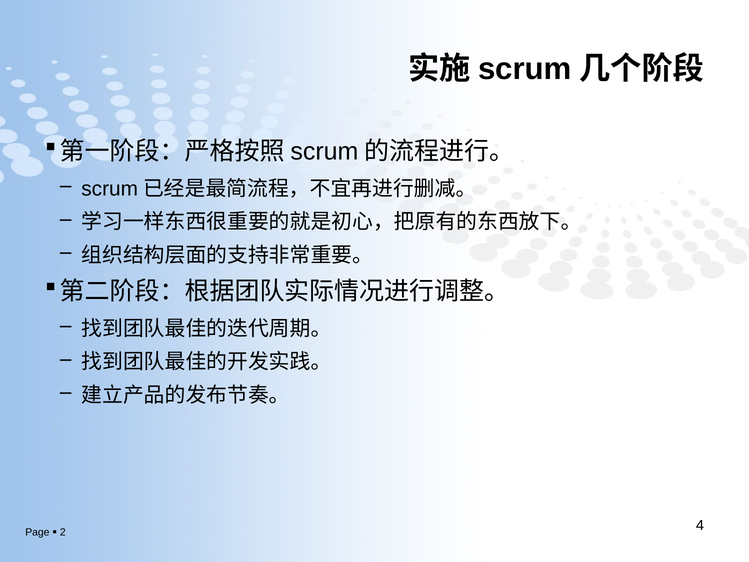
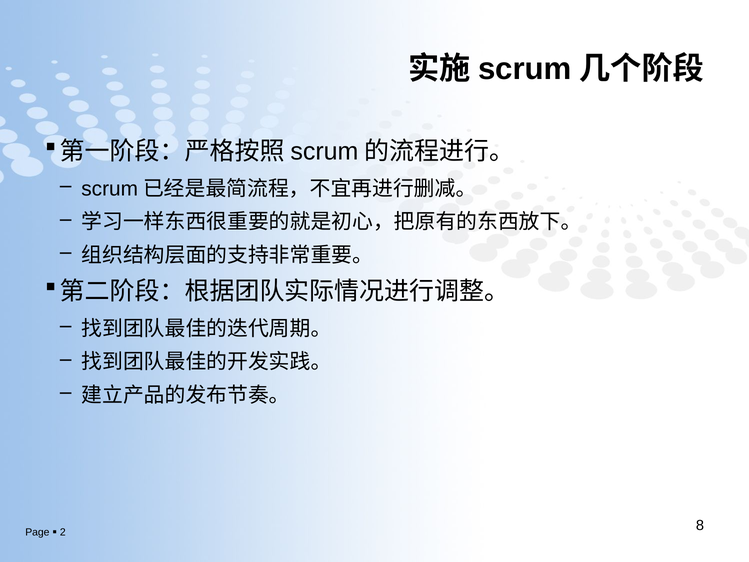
4: 4 -> 8
